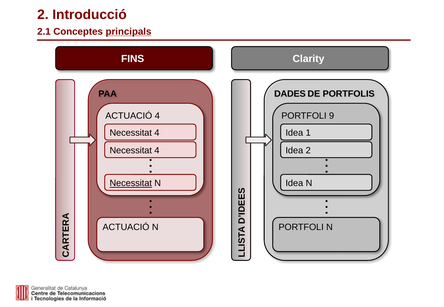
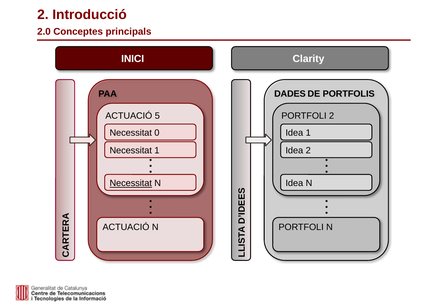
2.1: 2.1 -> 2.0
principals underline: present -> none
FINS: FINS -> INICI
ACTUACIÓ 4: 4 -> 5
PORTFOLI 9: 9 -> 2
4 at (157, 133): 4 -> 0
4 at (157, 151): 4 -> 1
